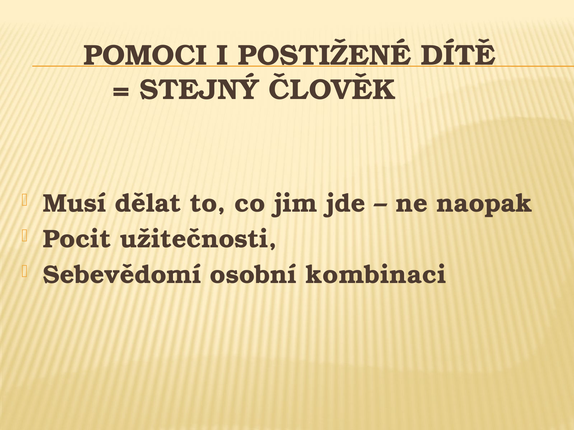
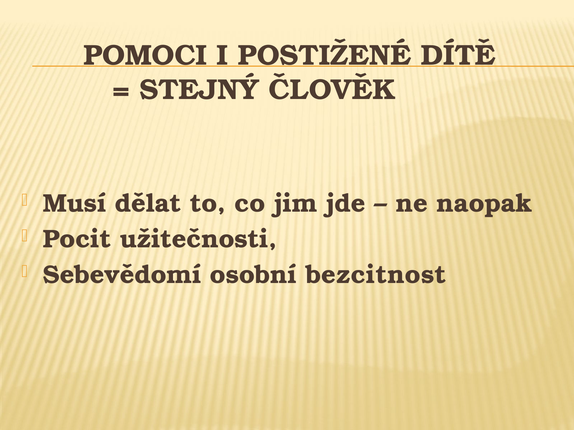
kombinaci: kombinaci -> bezcitnost
